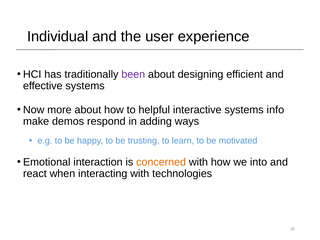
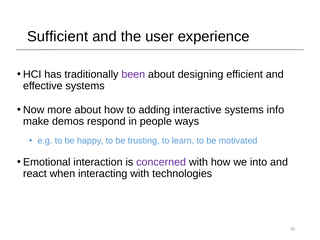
Individual: Individual -> Sufficient
helpful: helpful -> adding
adding: adding -> people
concerned colour: orange -> purple
